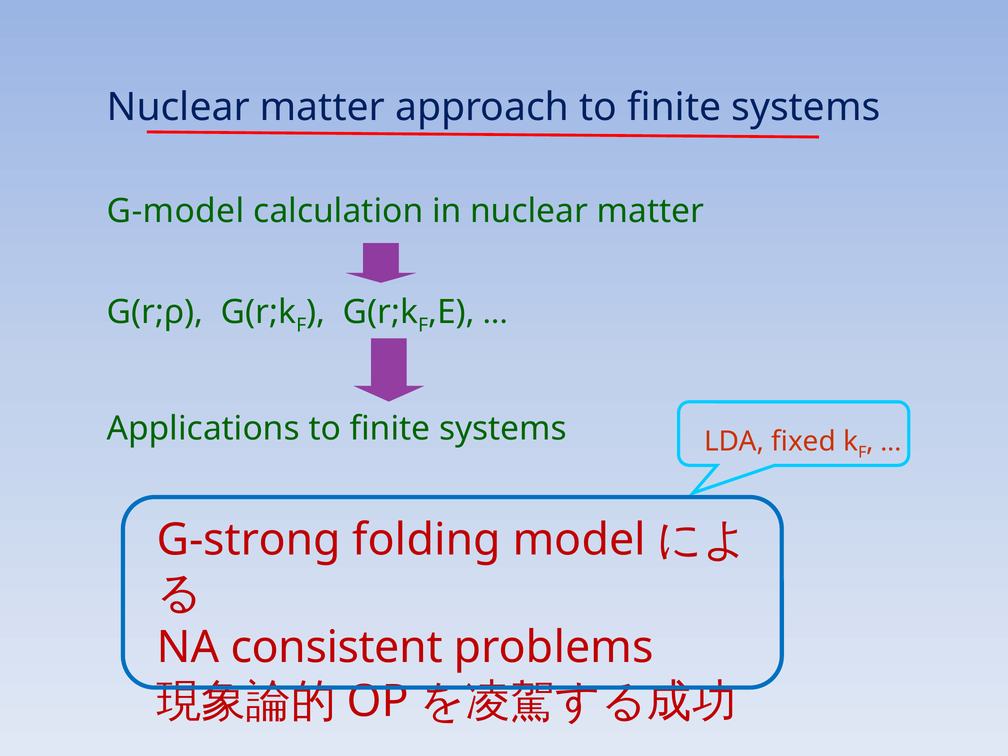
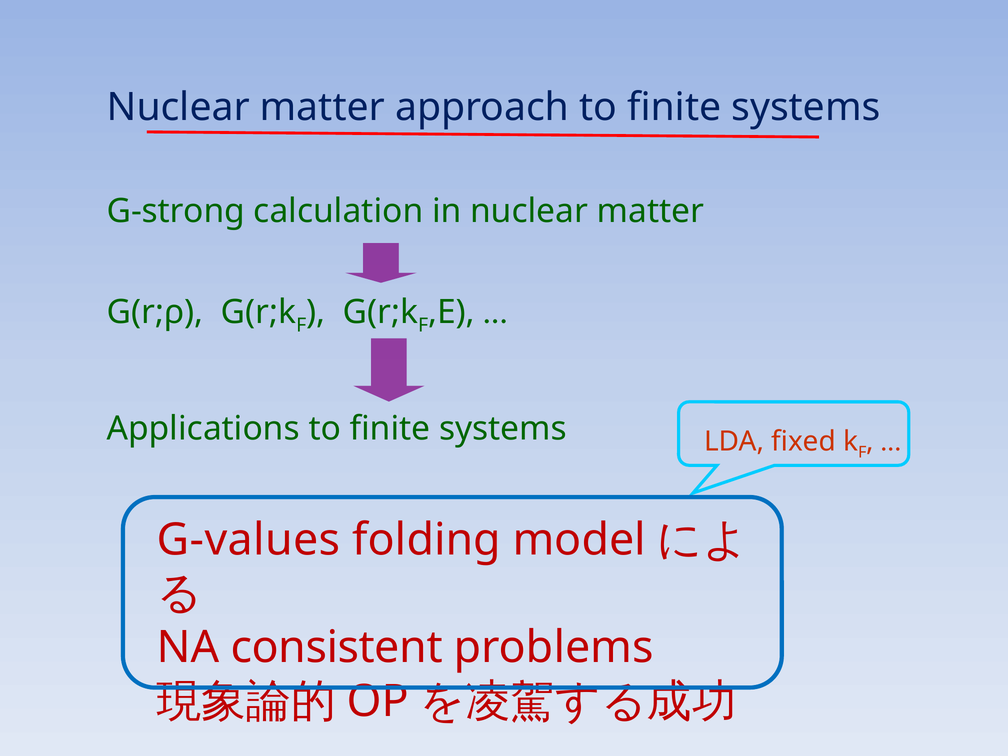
G-model: G-model -> G-strong
G-strong: G-strong -> G-values
